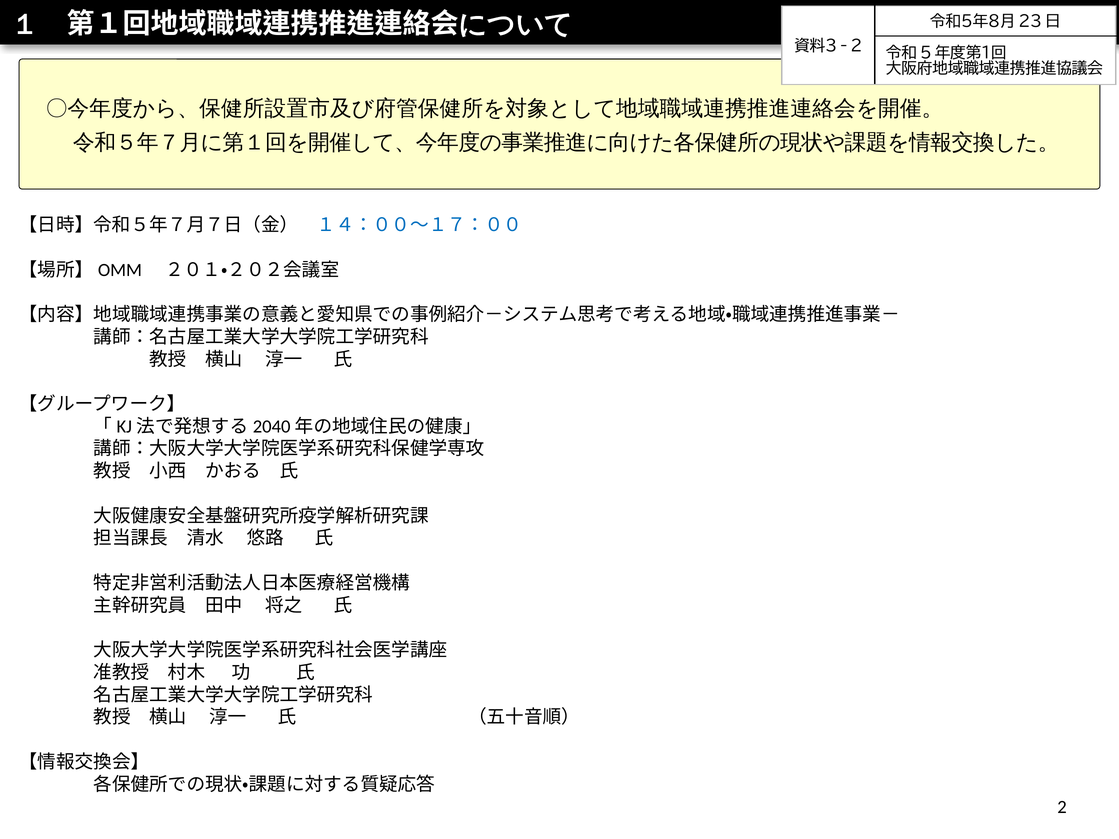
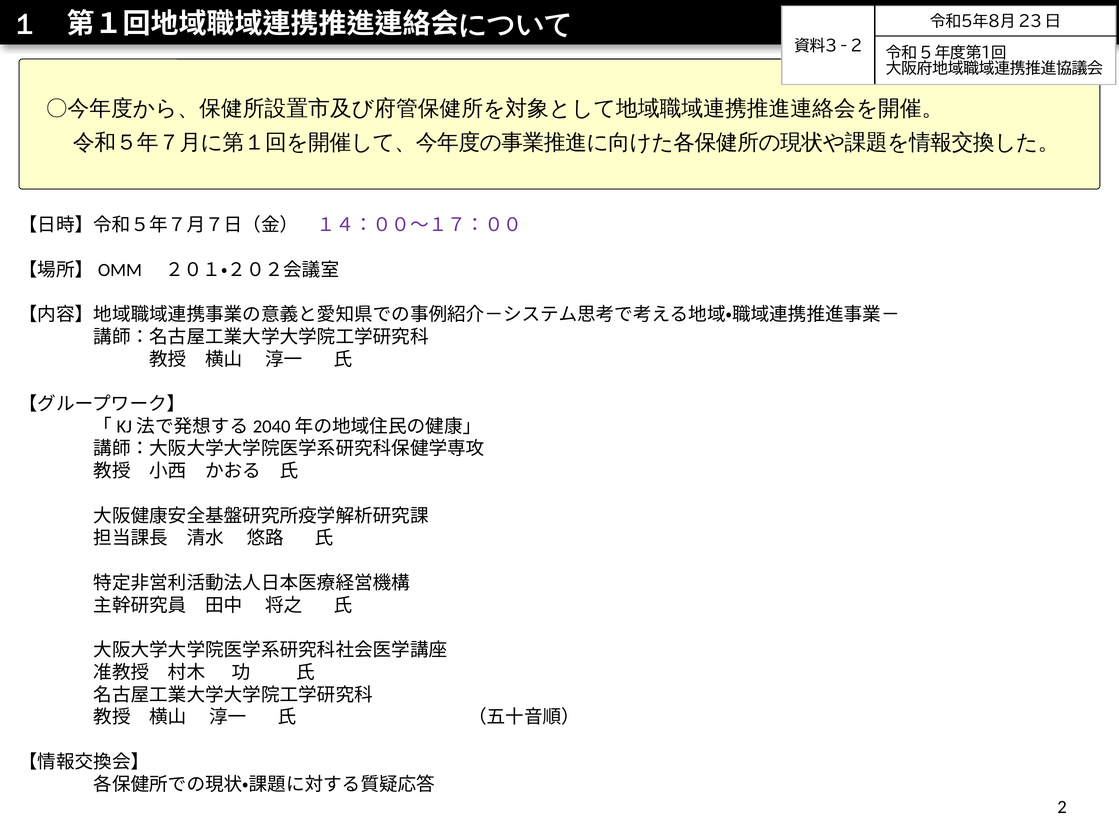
１４：００～１７：００ colour: blue -> purple
